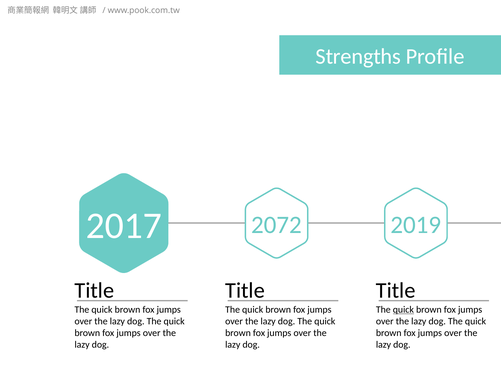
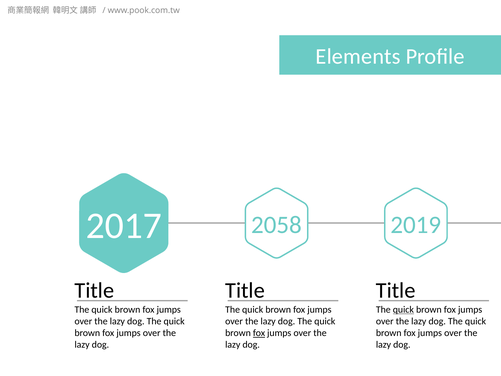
Strengths: Strengths -> Elements
2072: 2072 -> 2058
fox at (259, 333) underline: none -> present
